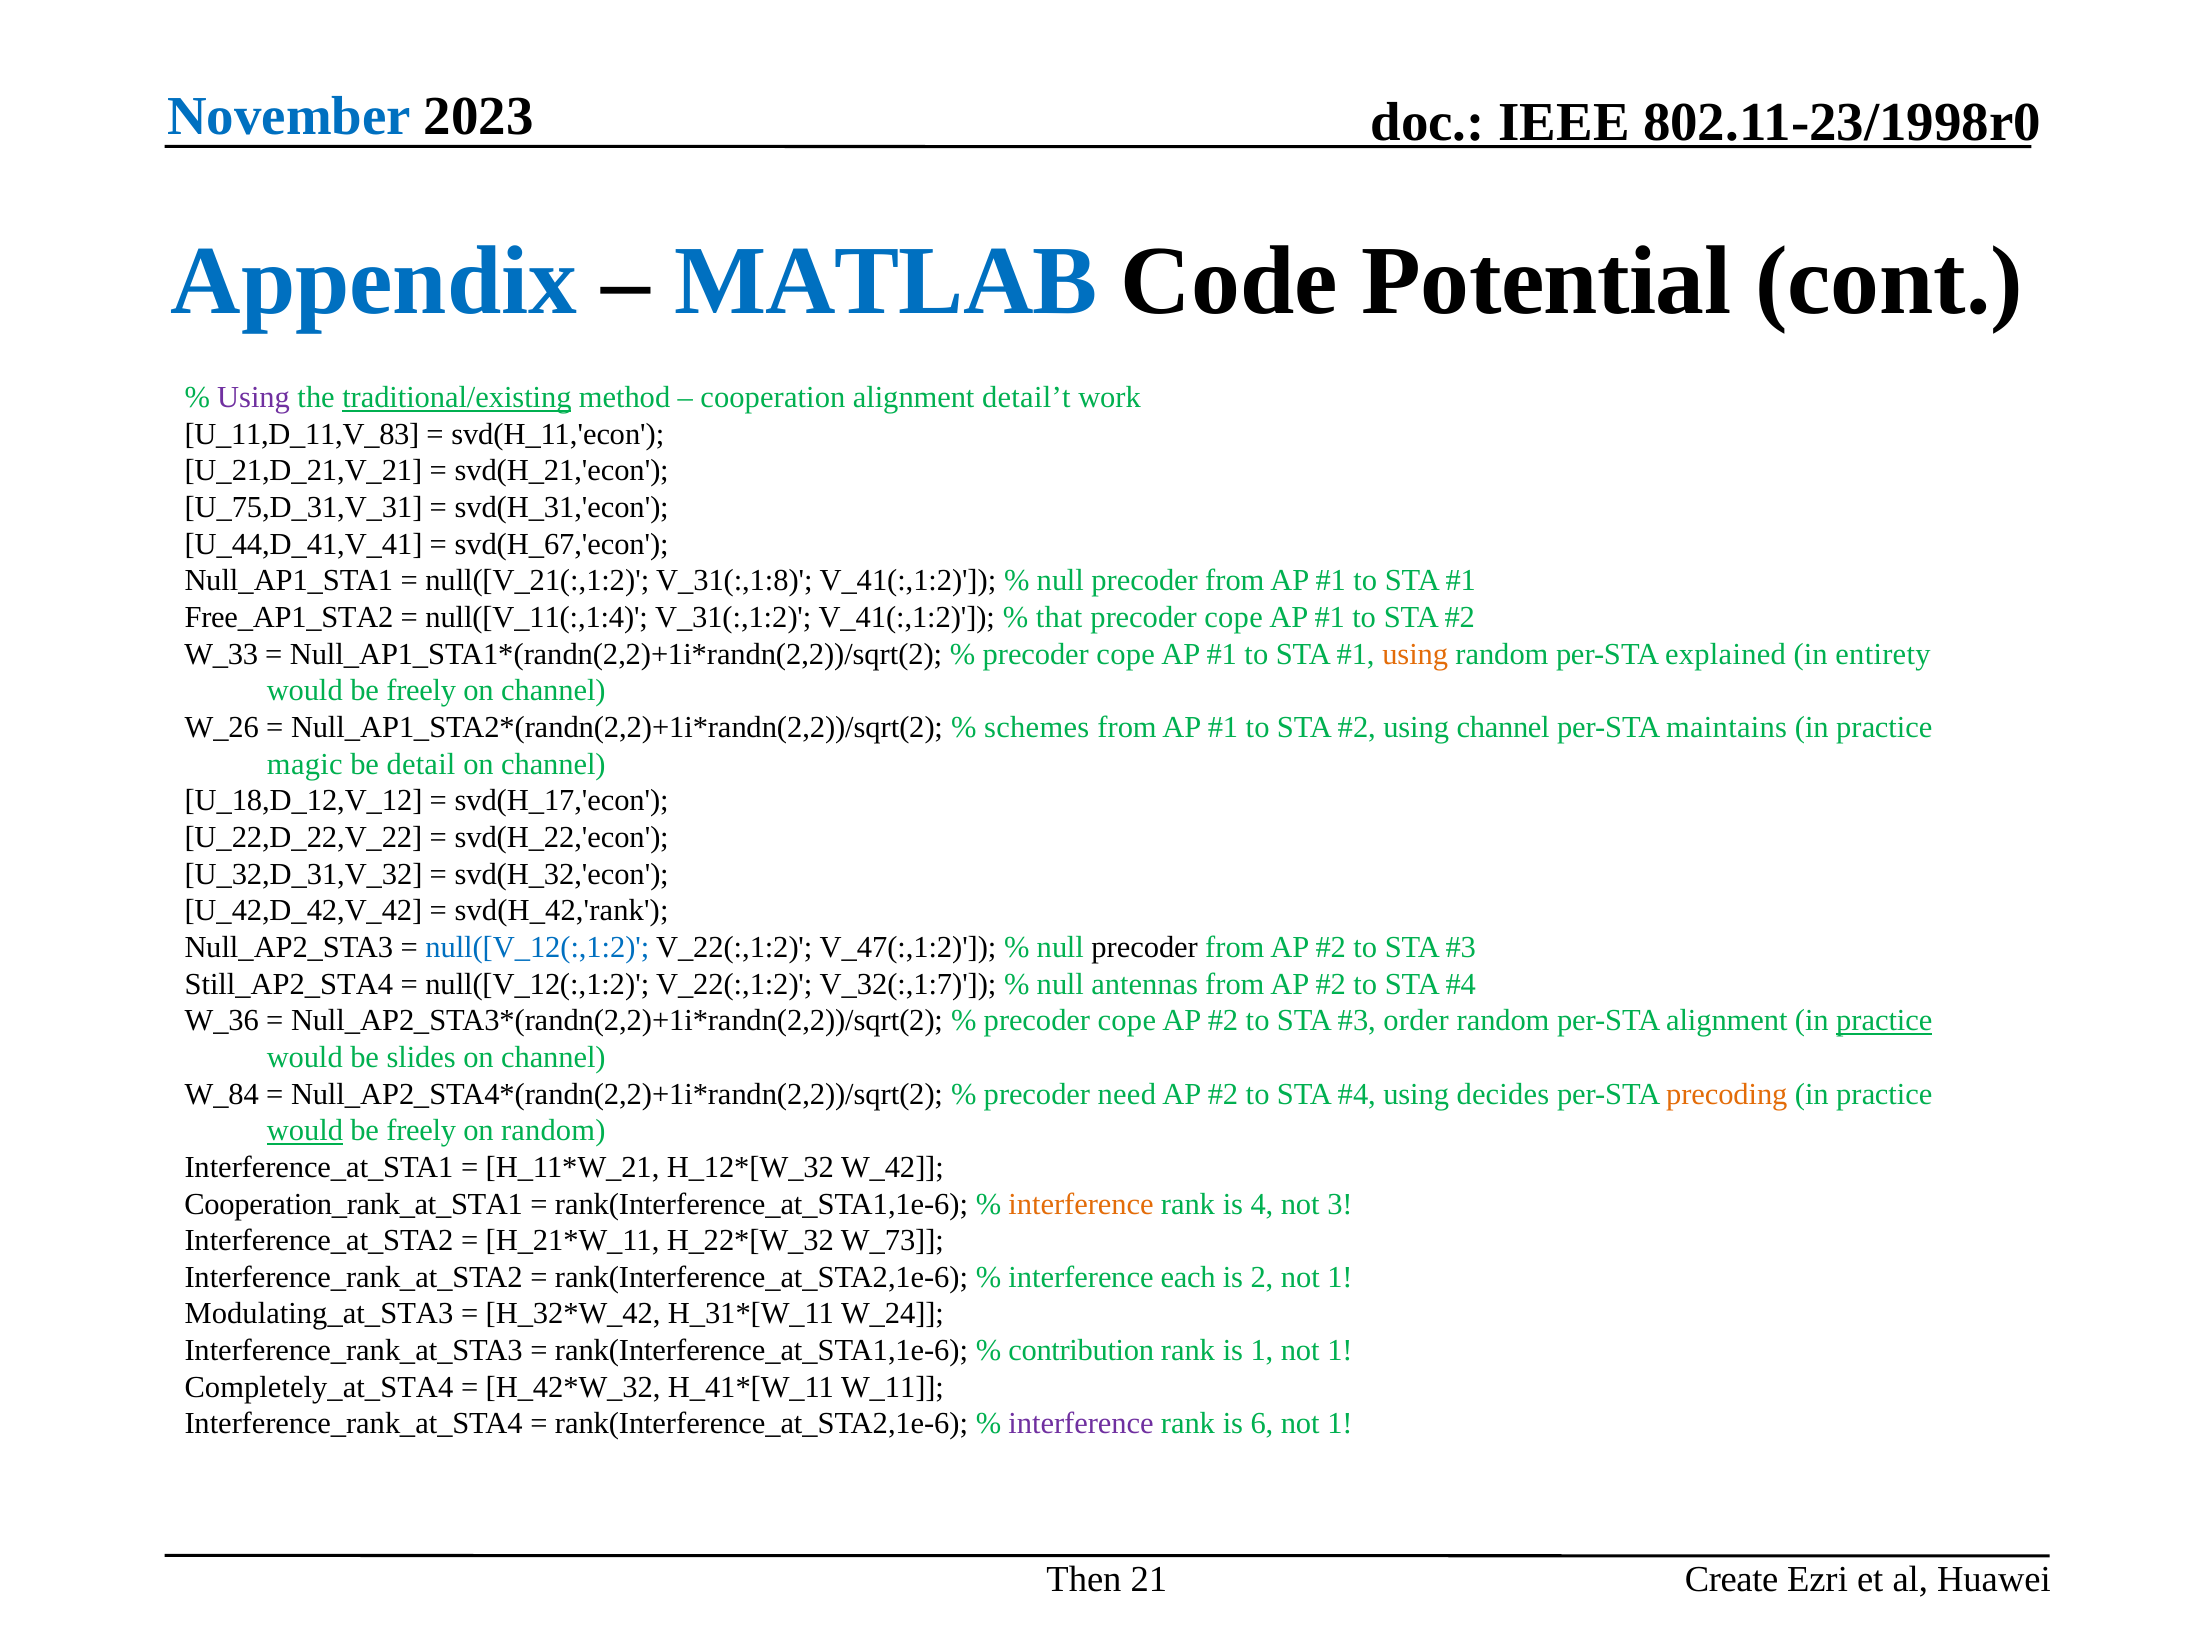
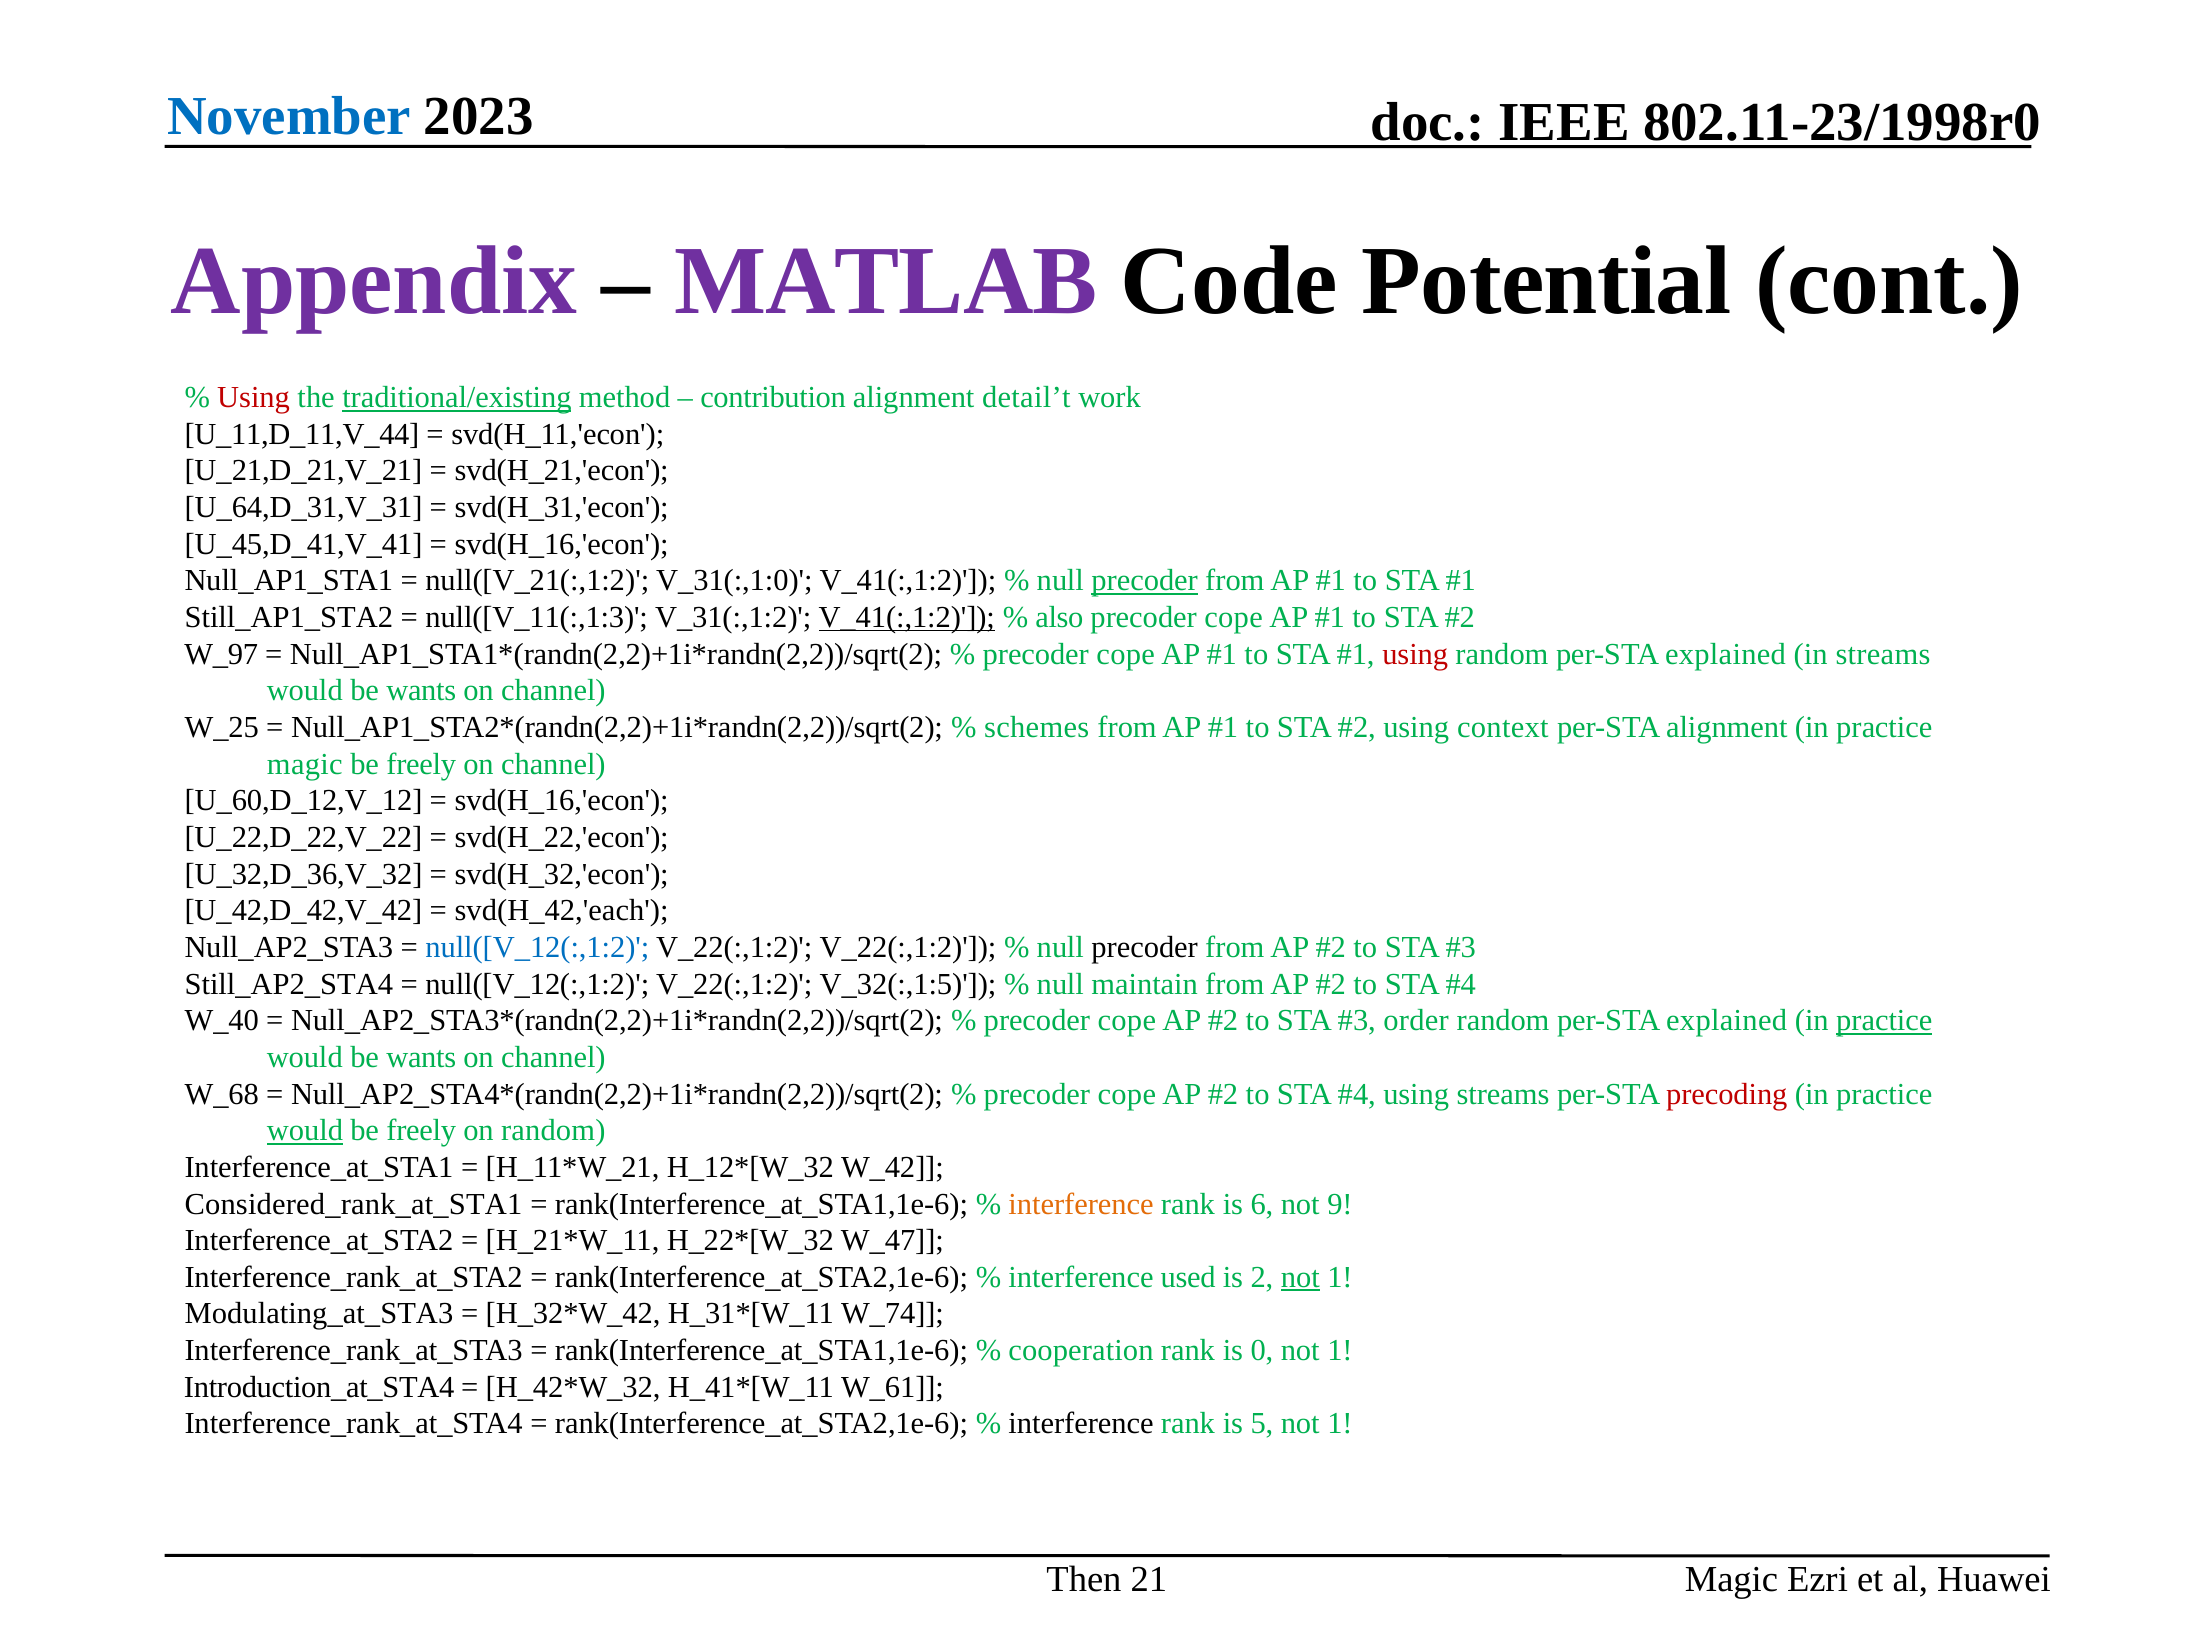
Appendix colour: blue -> purple
MATLAB colour: blue -> purple
Using at (254, 397) colour: purple -> red
cooperation: cooperation -> contribution
U_11,D_11,V_83: U_11,D_11,V_83 -> U_11,D_11,V_44
U_75,D_31,V_31: U_75,D_31,V_31 -> U_64,D_31,V_31
U_44,D_41,V_41: U_44,D_41,V_41 -> U_45,D_41,V_41
svd(H_67,'econ at (562, 544): svd(H_67,'econ -> svd(H_16,'econ
V_31(:,1:8: V_31(:,1:8 -> V_31(:,1:0
precoder at (1145, 581) underline: none -> present
Free_AP1_STA2: Free_AP1_STA2 -> Still_AP1_STA2
null([V_11(:,1:4: null([V_11(:,1:4 -> null([V_11(:,1:3
V_41(:,1:2 at (907, 617) underline: none -> present
that: that -> also
W_33: W_33 -> W_97
using at (1415, 654) colour: orange -> red
in entirety: entirety -> streams
freely at (421, 691): freely -> wants
W_26: W_26 -> W_25
using channel: channel -> context
per-STA maintains: maintains -> alignment
detail at (421, 764): detail -> freely
U_18,D_12,V_12: U_18,D_12,V_12 -> U_60,D_12,V_12
svd(H_17,'econ at (562, 801): svd(H_17,'econ -> svd(H_16,'econ
U_32,D_31,V_32: U_32,D_31,V_32 -> U_32,D_36,V_32
svd(H_42,'rank: svd(H_42,'rank -> svd(H_42,'each
V_22(:,1:2 V_47(:,1:2: V_47(:,1:2 -> V_22(:,1:2
V_32(:,1:7: V_32(:,1:7 -> V_32(:,1:5
antennas: antennas -> maintain
W_36: W_36 -> W_40
alignment at (1727, 1021): alignment -> explained
slides at (421, 1057): slides -> wants
W_84: W_84 -> W_68
need at (1127, 1094): need -> cope
using decides: decides -> streams
precoding colour: orange -> red
Cooperation_rank_at_STA1: Cooperation_rank_at_STA1 -> Considered_rank_at_STA1
4: 4 -> 6
3: 3 -> 9
W_73: W_73 -> W_47
each: each -> used
not at (1300, 1277) underline: none -> present
W_24: W_24 -> W_74
contribution: contribution -> cooperation
is 1: 1 -> 0
Completely_at_STA4: Completely_at_STA4 -> Introduction_at_STA4
W_11: W_11 -> W_61
interference at (1081, 1424) colour: purple -> black
6: 6 -> 5
Create at (1732, 1580): Create -> Magic
